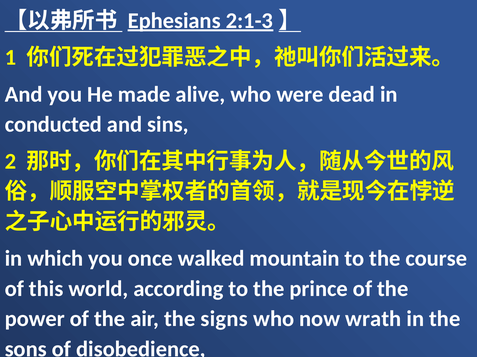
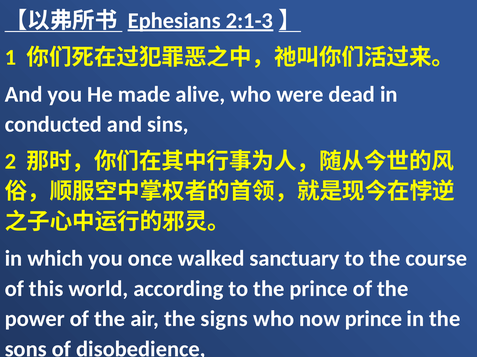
mountain: mountain -> sanctuary
now wrath: wrath -> prince
